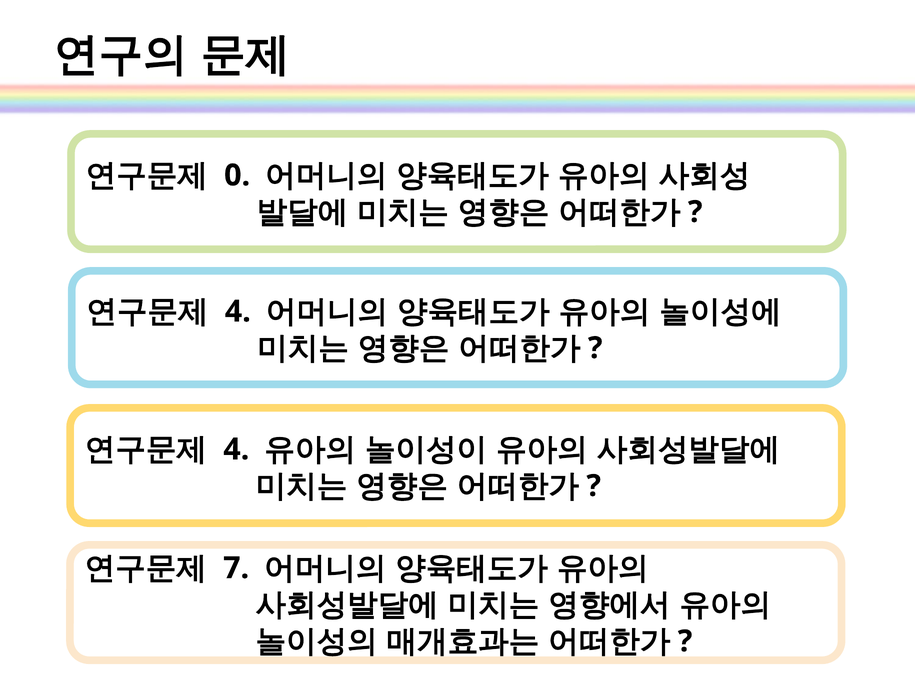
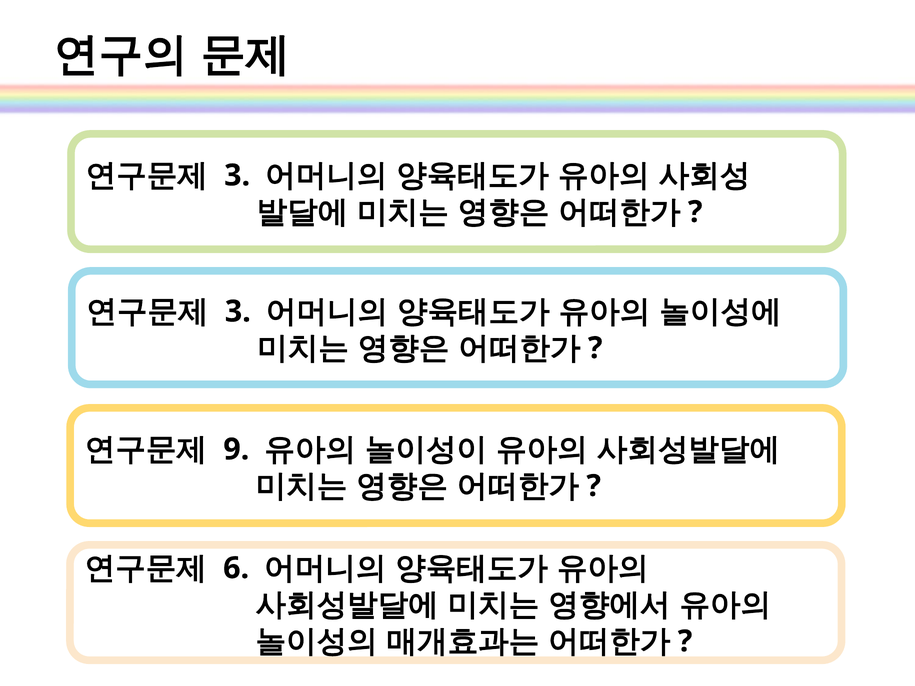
0 at (237, 175): 0 -> 3
4 at (238, 312): 4 -> 3
4 at (236, 449): 4 -> 9
7: 7 -> 6
